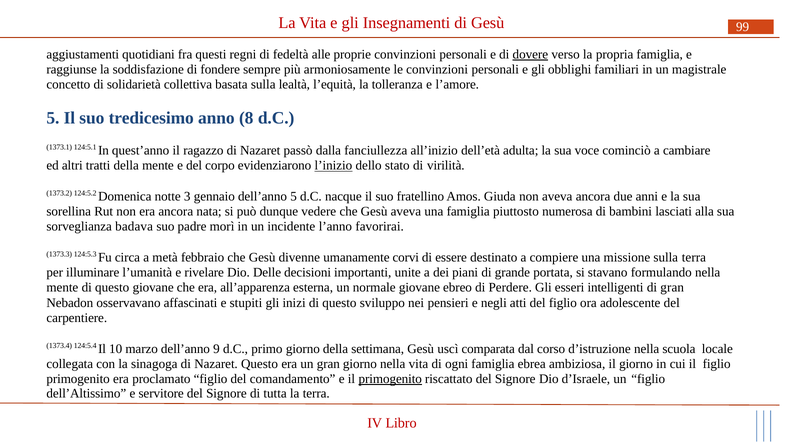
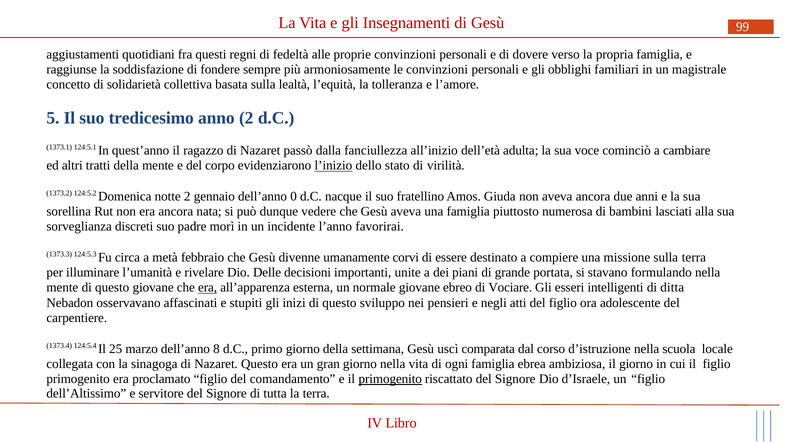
dovere underline: present -> none
anno 8: 8 -> 2
notte 3: 3 -> 2
dell’anno 5: 5 -> 0
badava: badava -> discreti
era at (208, 288) underline: none -> present
Perdere: Perdere -> Vociare
di gran: gran -> ditta
10: 10 -> 25
9: 9 -> 8
